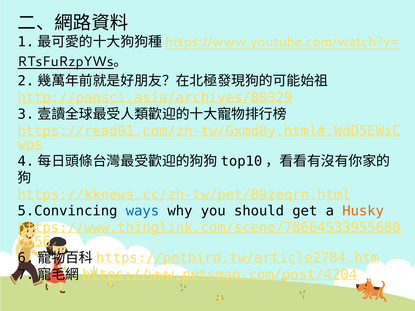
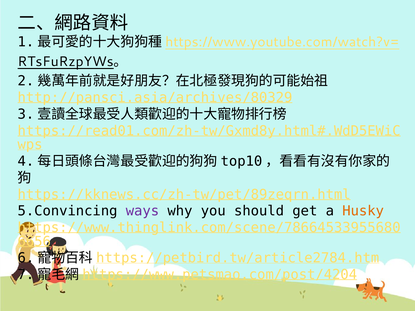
ways colour: blue -> purple
